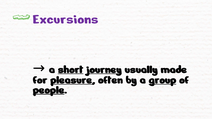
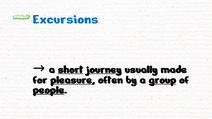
Excursions colour: purple -> blue
